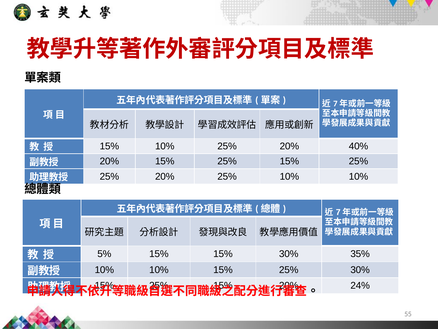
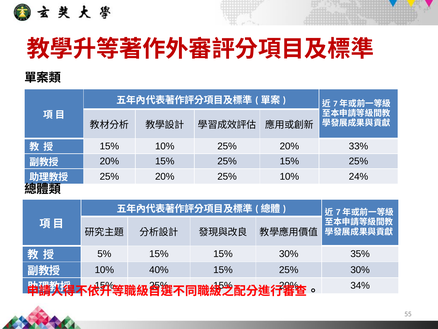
40%: 40% -> 33%
25% 10% 10%: 10% -> 24%
10% at (159, 269): 10% -> 40%
24%: 24% -> 34%
